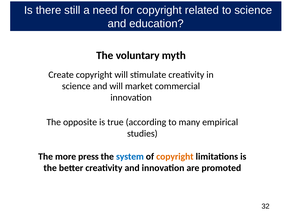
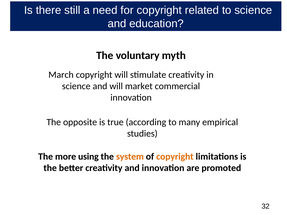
Create: Create -> March
press: press -> using
system colour: blue -> orange
